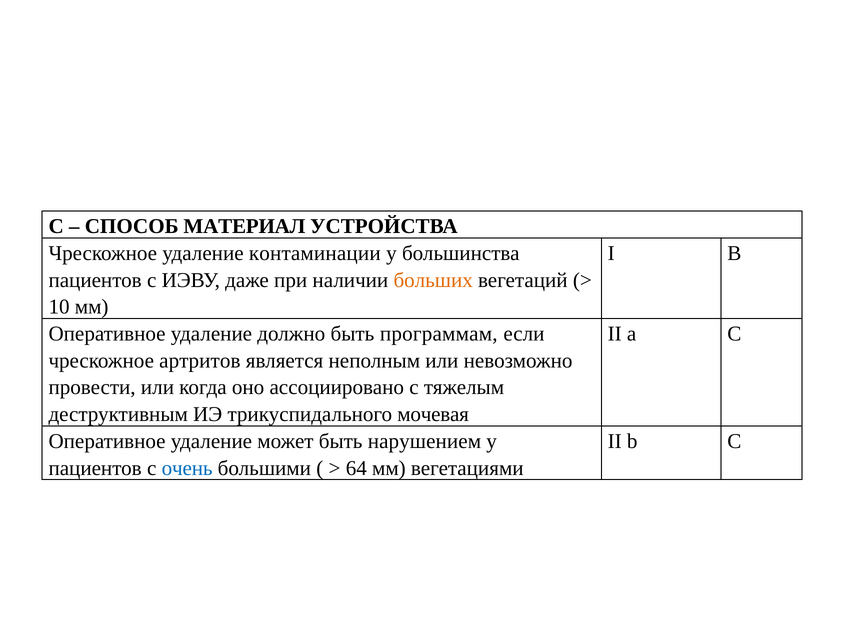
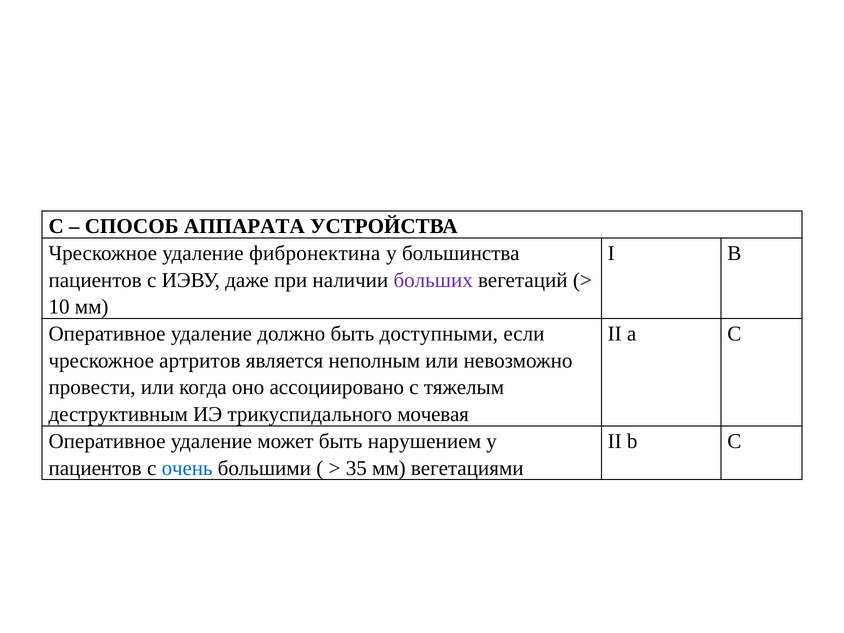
МАТЕРИАЛ: МАТЕРИАЛ -> АППАРАТА
контаминации: контаминации -> фибронектина
больших colour: orange -> purple
программам: программам -> доступными
64: 64 -> 35
